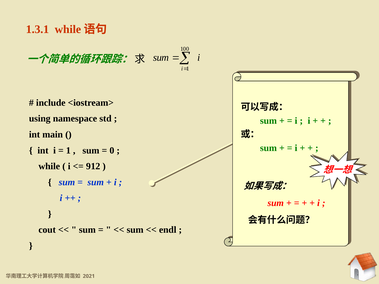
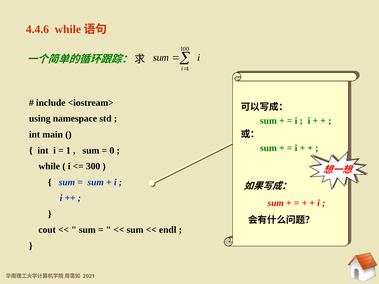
1.3.1: 1.3.1 -> 4.4.6
912: 912 -> 300
